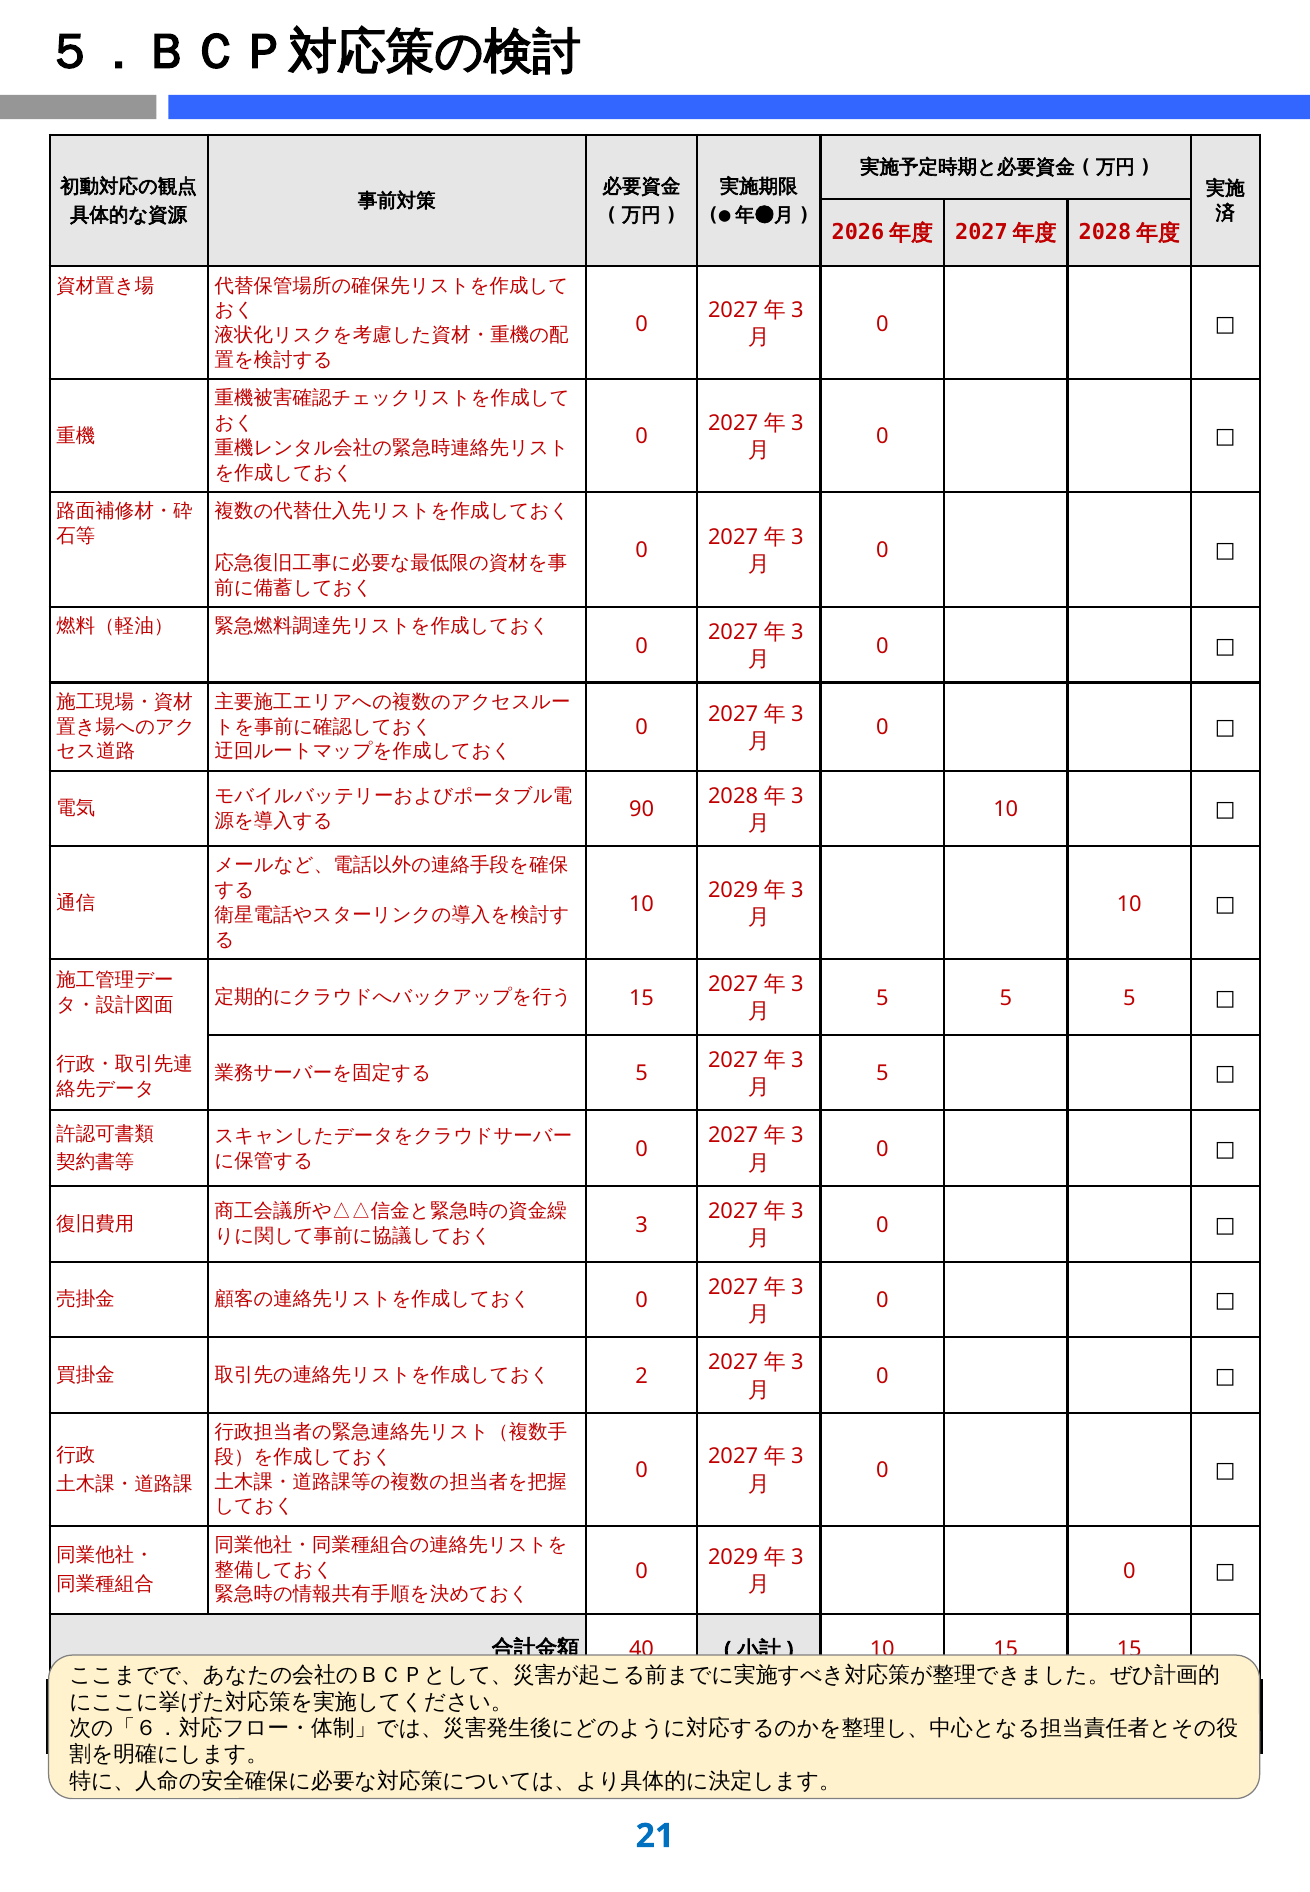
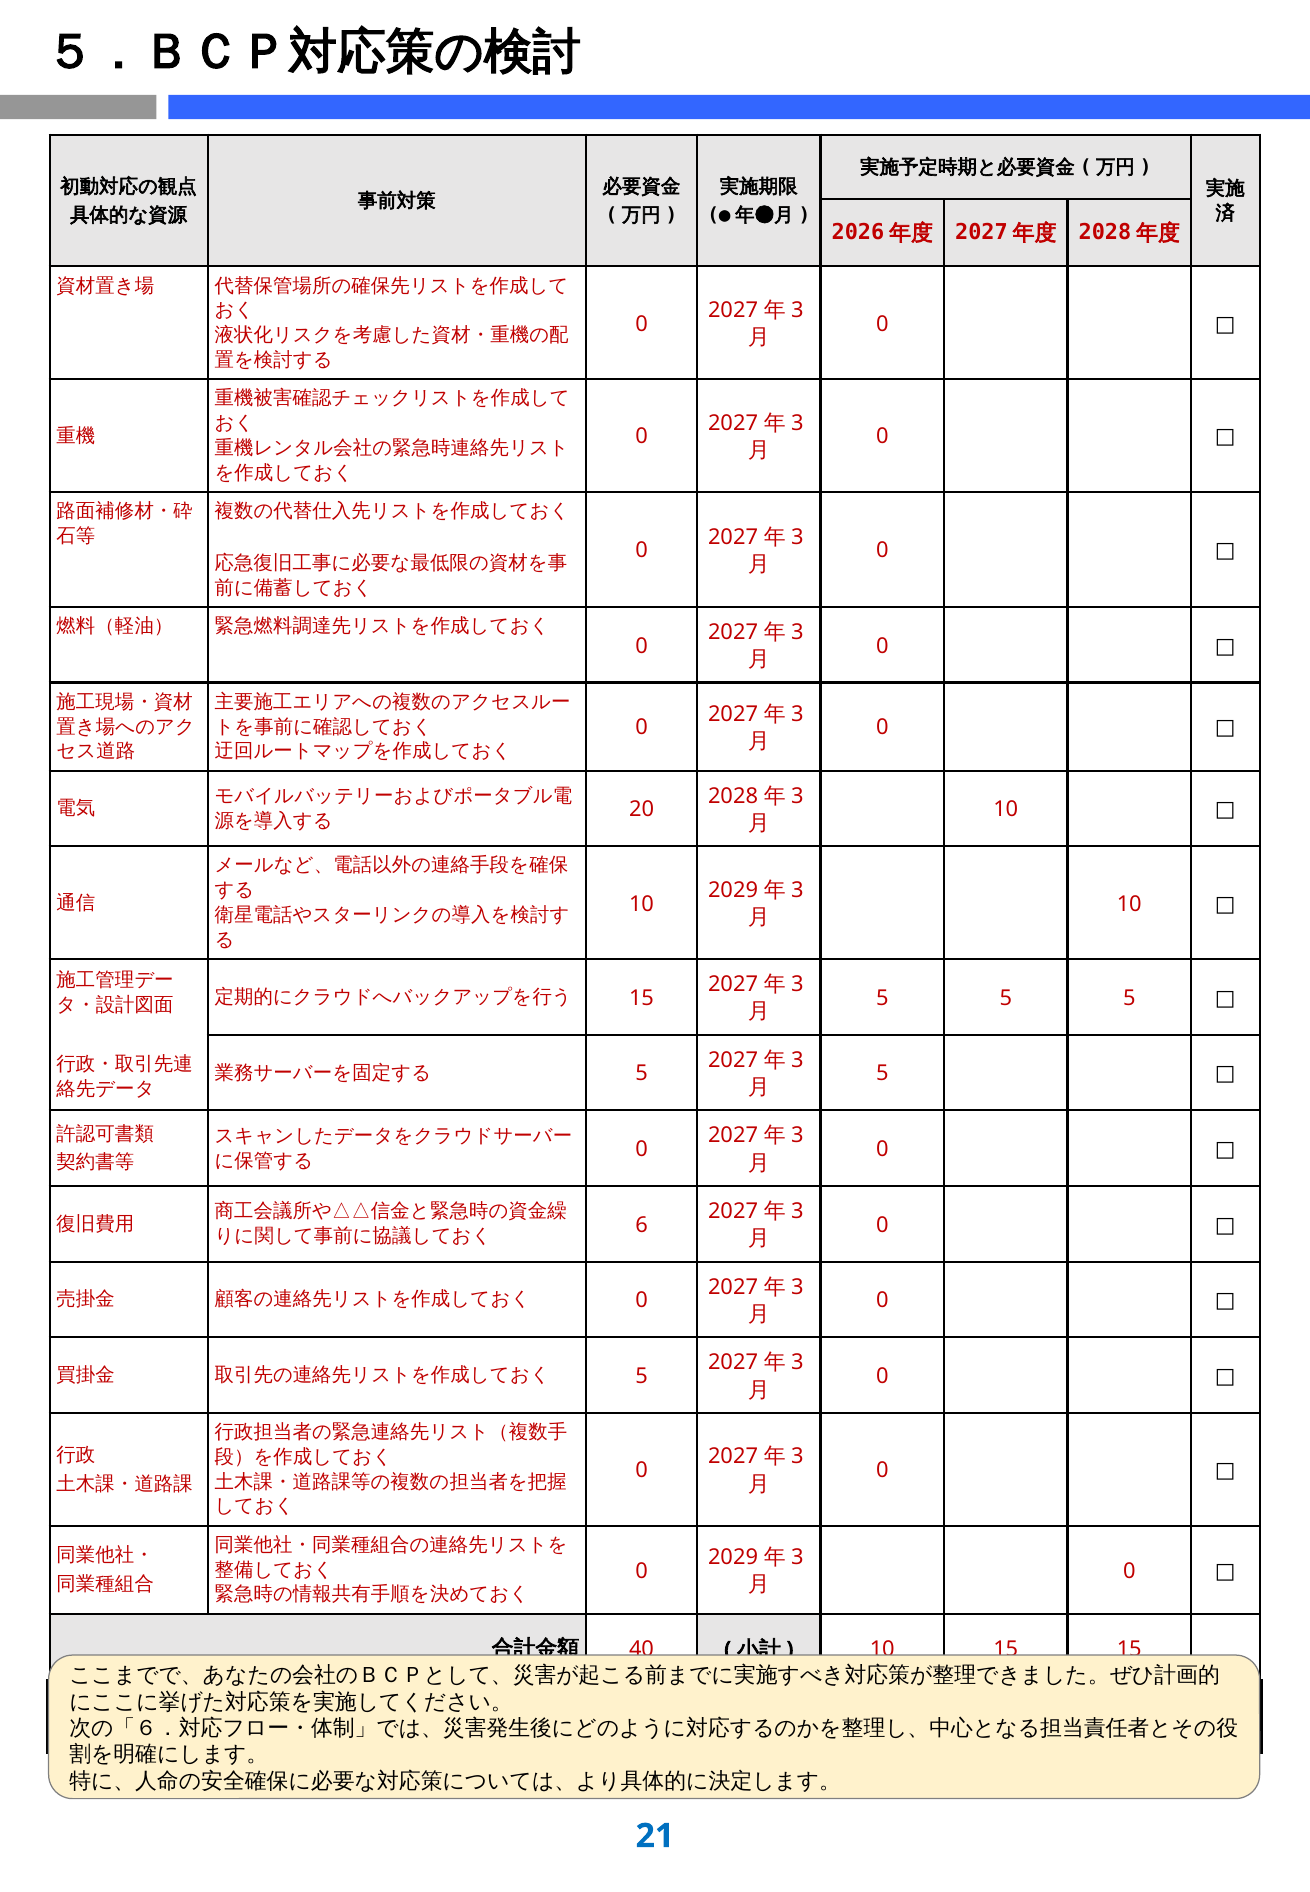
90: 90 -> 20
3: 3 -> 6
2 at (642, 1376): 2 -> 5
